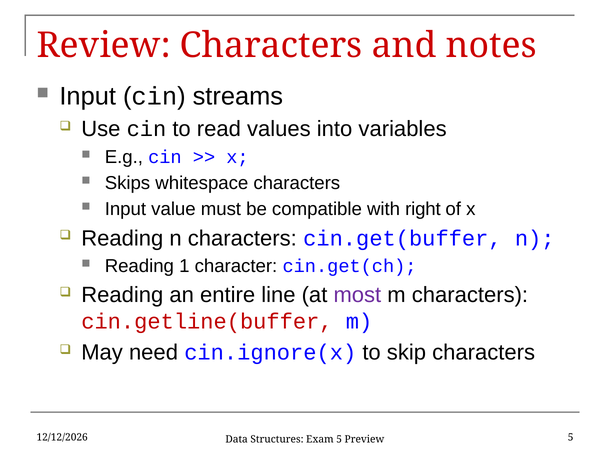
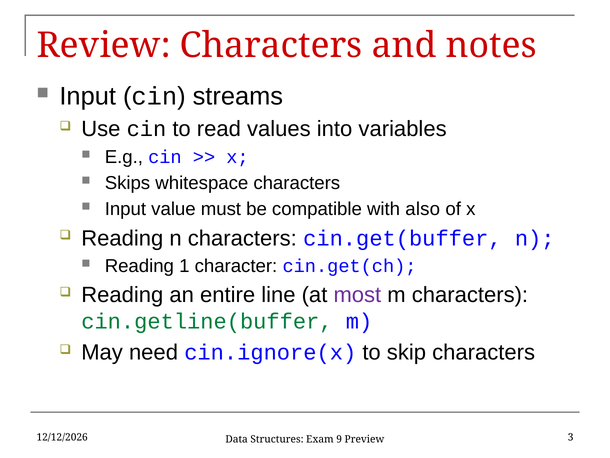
right: right -> also
cin.getline(buffer colour: red -> green
Exam 5: 5 -> 9
Preview 5: 5 -> 3
